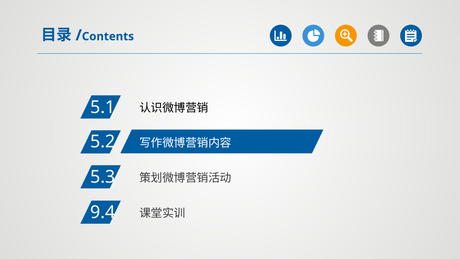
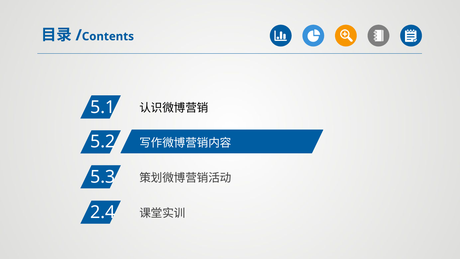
9.4: 9.4 -> 2.4
